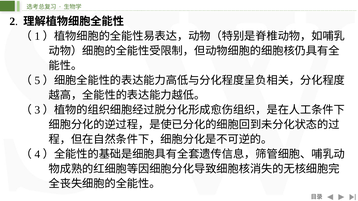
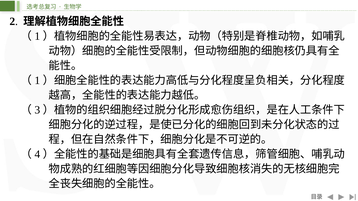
5 at (37, 81): 5 -> 1
